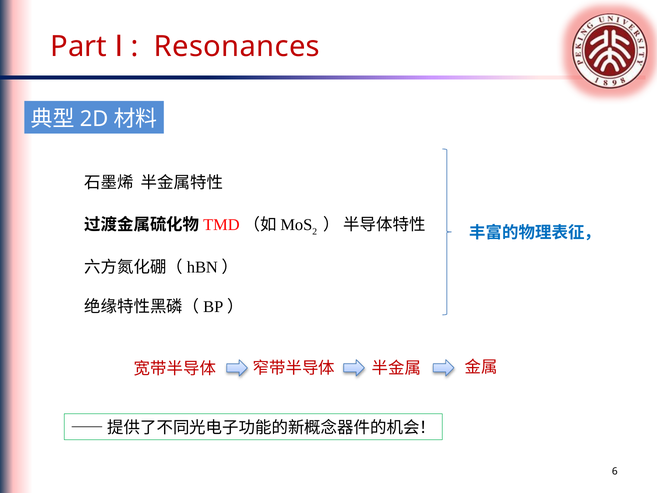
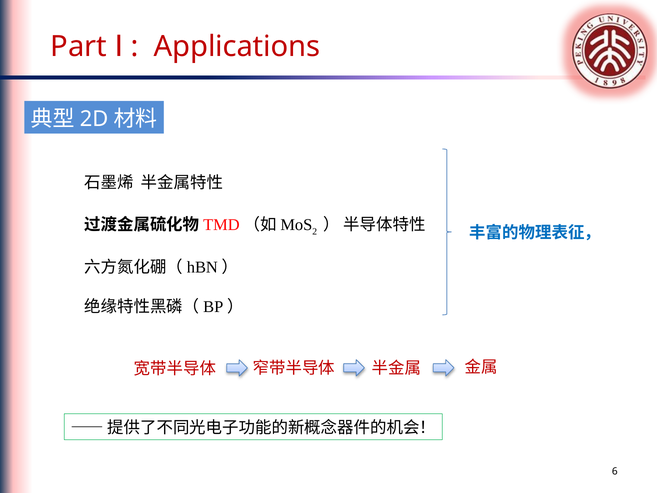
Resonances: Resonances -> Applications
